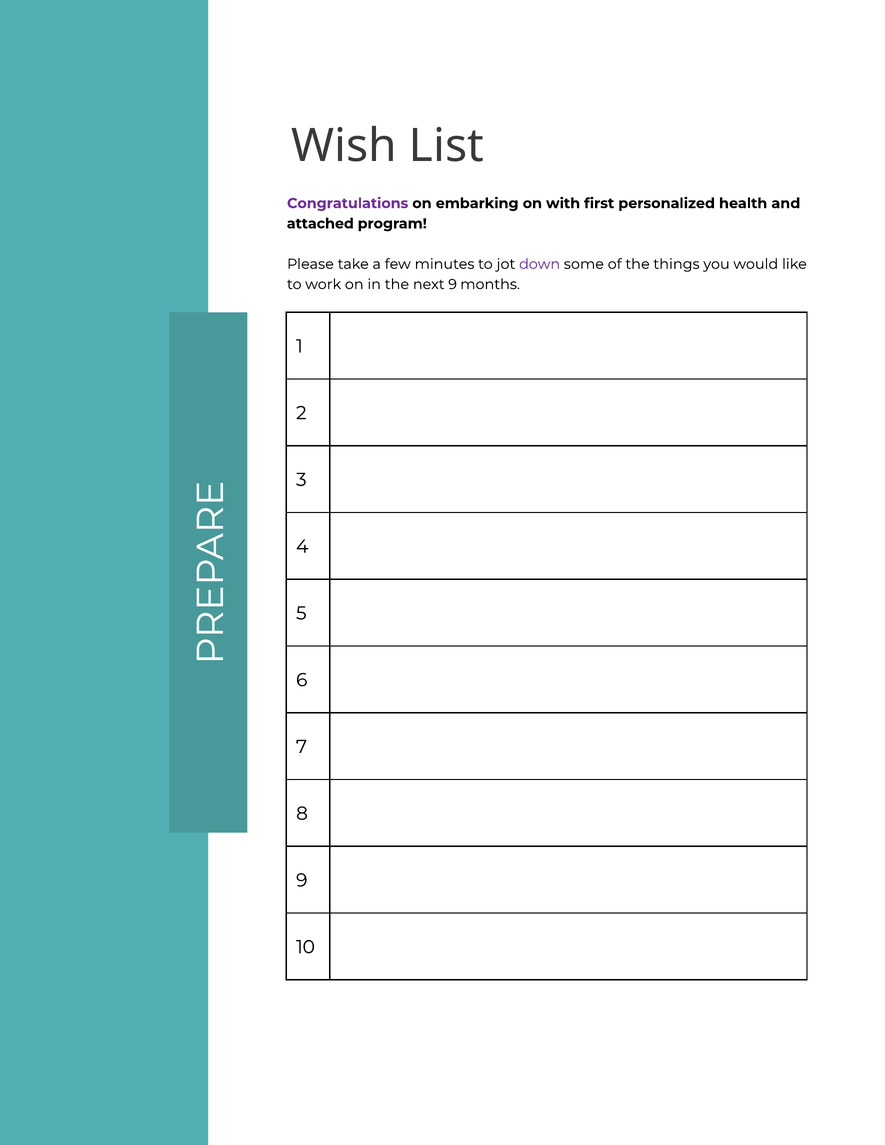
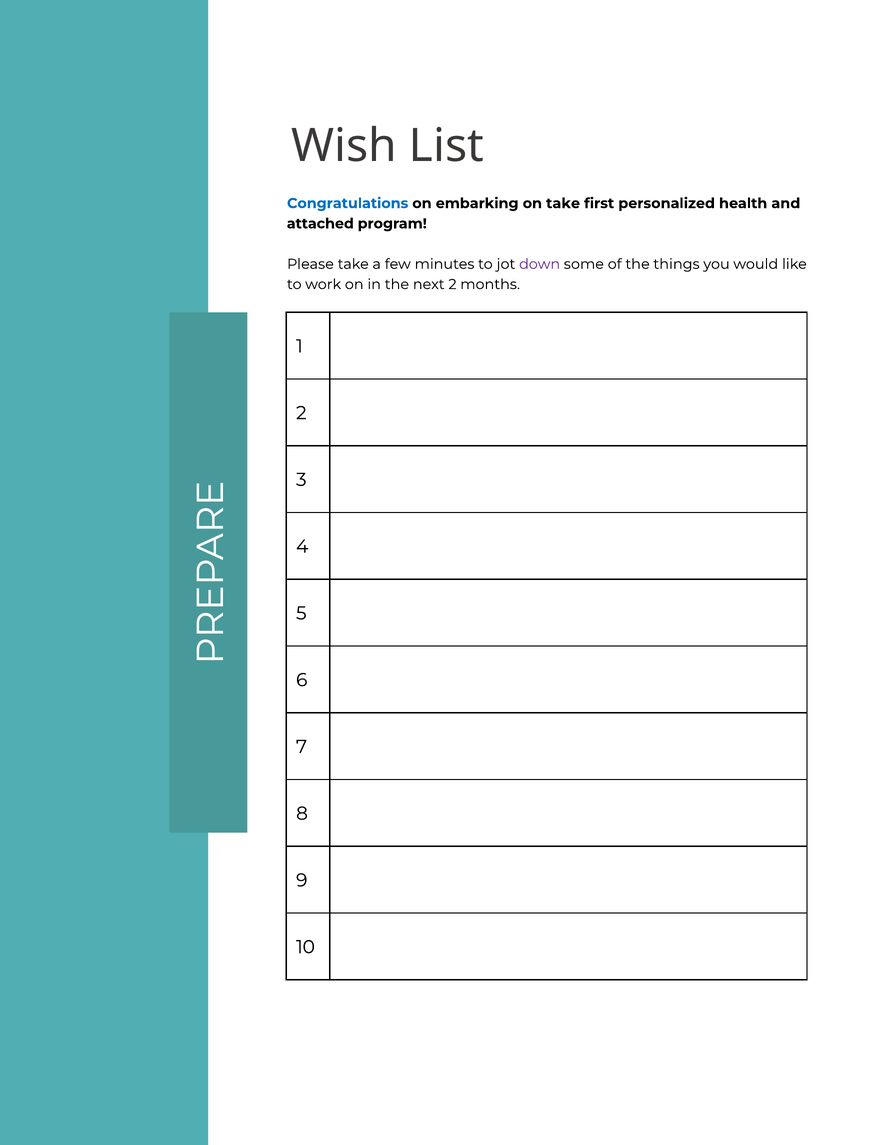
Congratulations colour: purple -> blue
on with: with -> take
next 9: 9 -> 2
